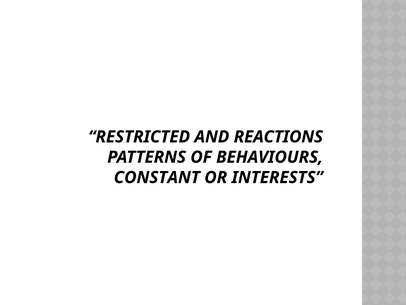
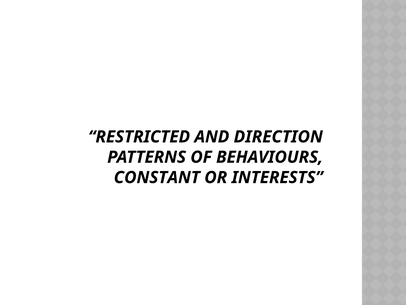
REACTIONS: REACTIONS -> DIRECTION
